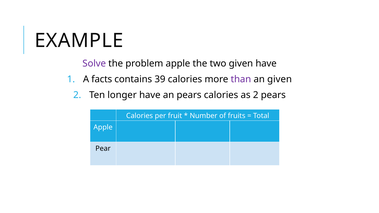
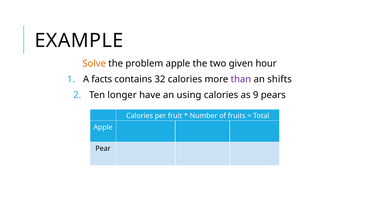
Solve colour: purple -> orange
given have: have -> hour
39: 39 -> 32
an given: given -> shifts
an pears: pears -> using
as 2: 2 -> 9
